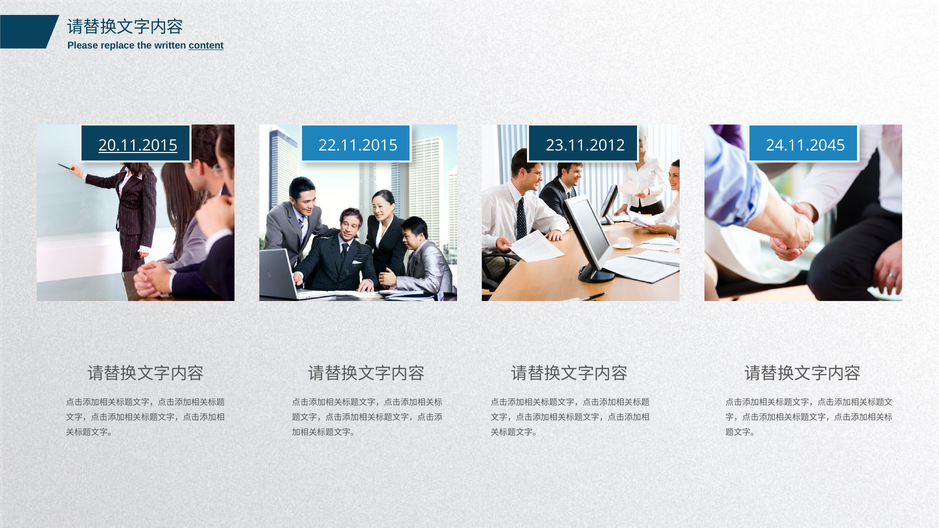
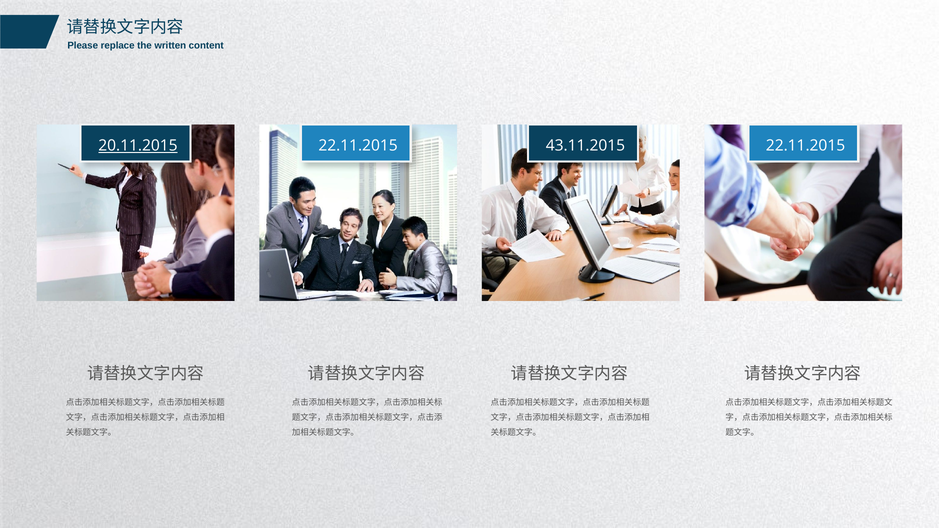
content underline: present -> none
23.11.2012: 23.11.2012 -> 43.11.2015
24.11.2045 at (806, 146): 24.11.2045 -> 22.11.2015
